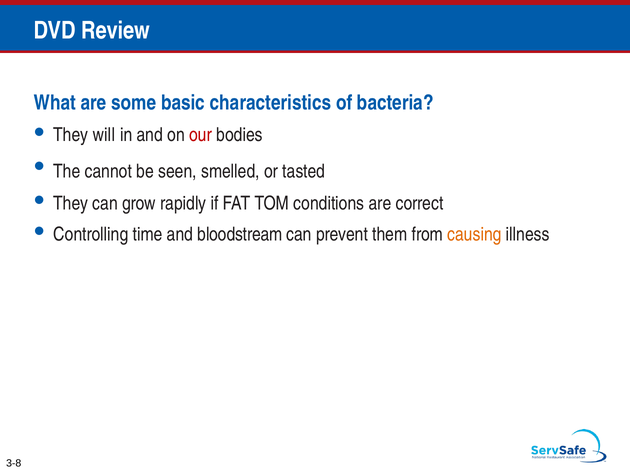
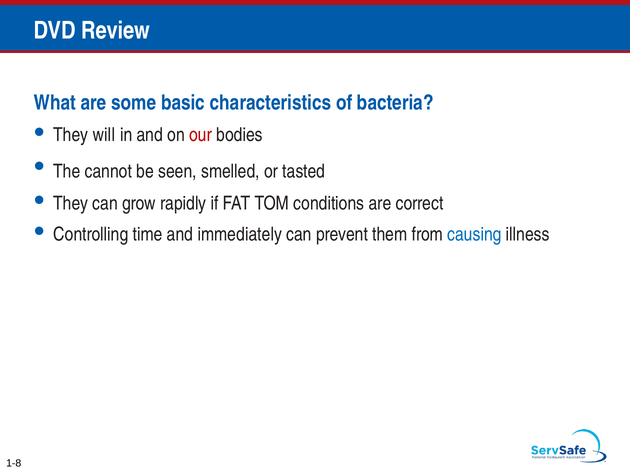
bloodstream: bloodstream -> immediately
causing colour: orange -> blue
3-8: 3-8 -> 1-8
